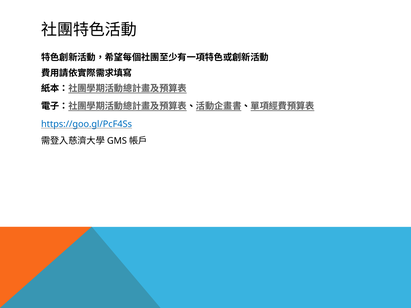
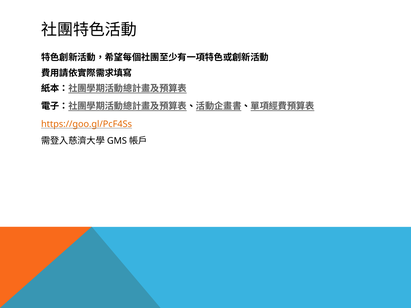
https://goo.gl/PcF4Ss colour: blue -> orange
